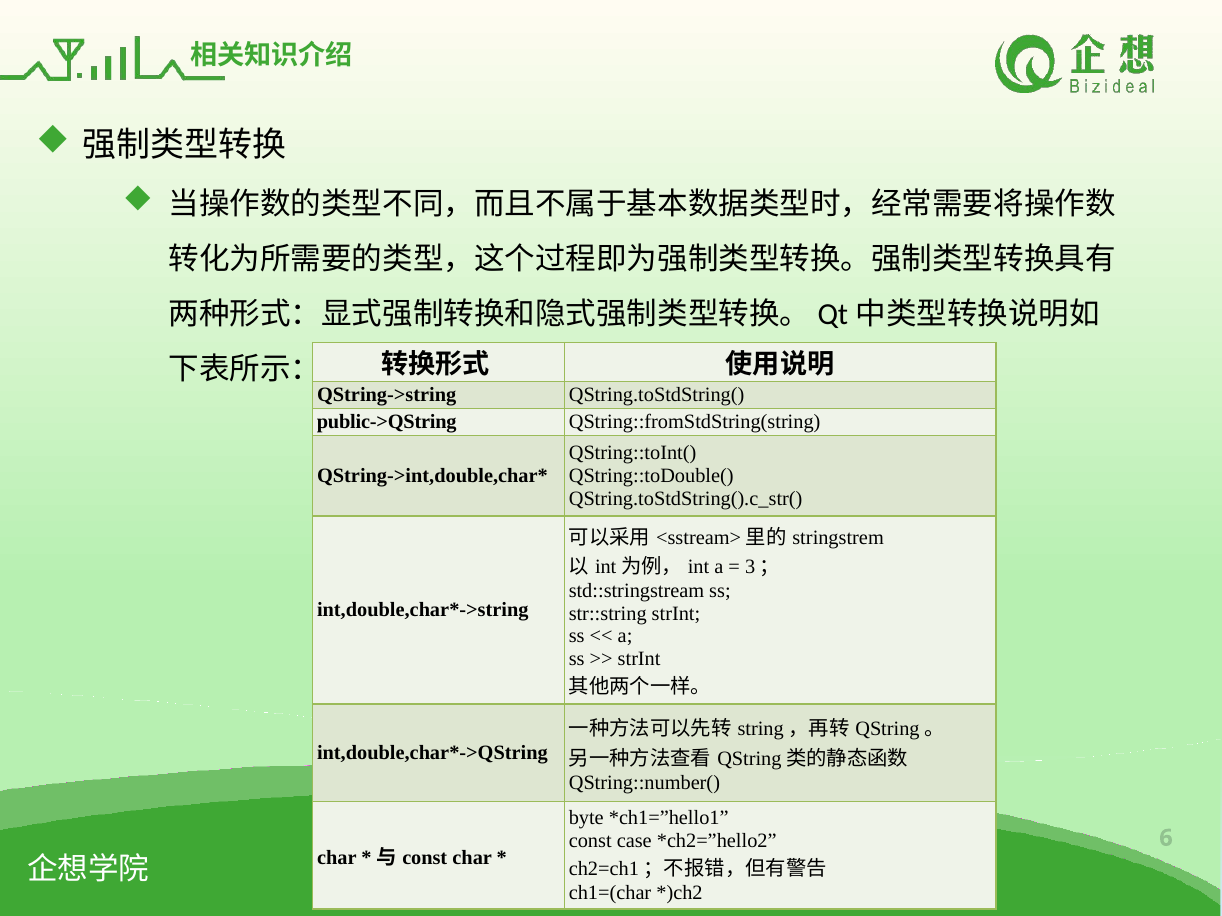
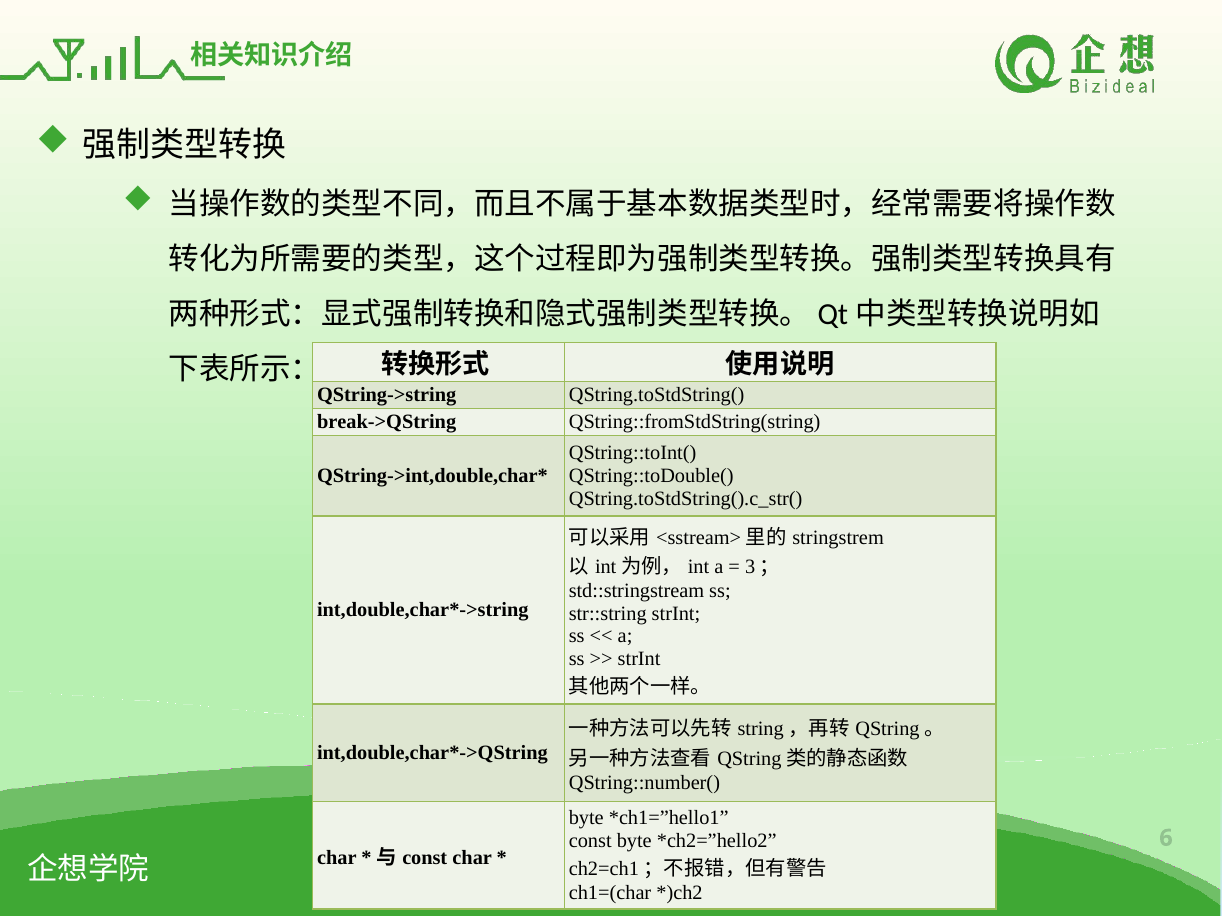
public->QString: public->QString -> break->QString
const case: case -> byte
